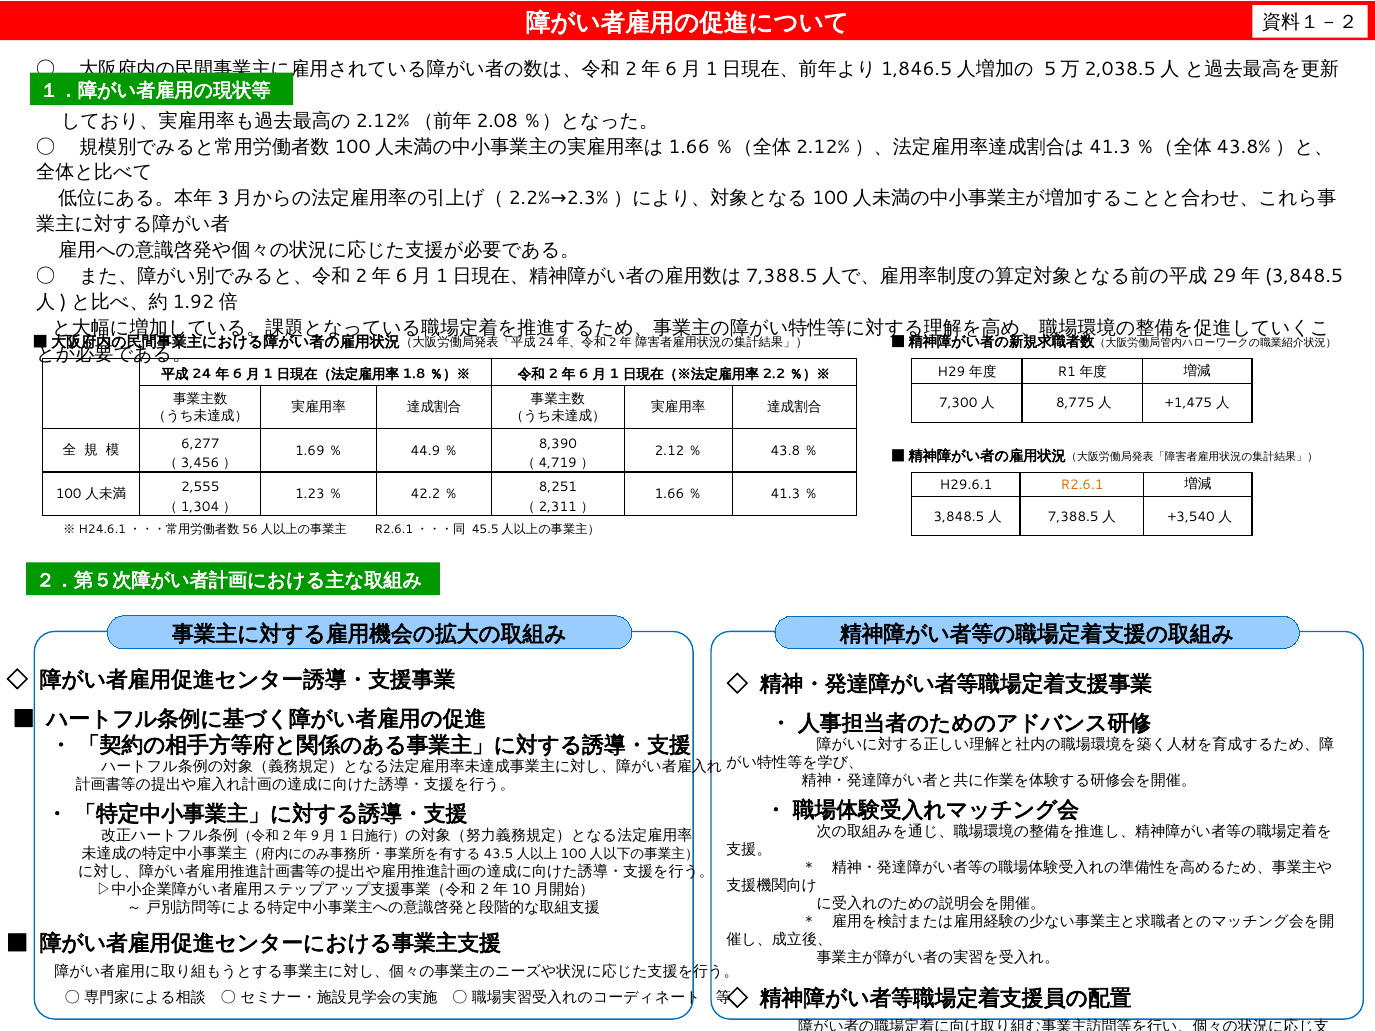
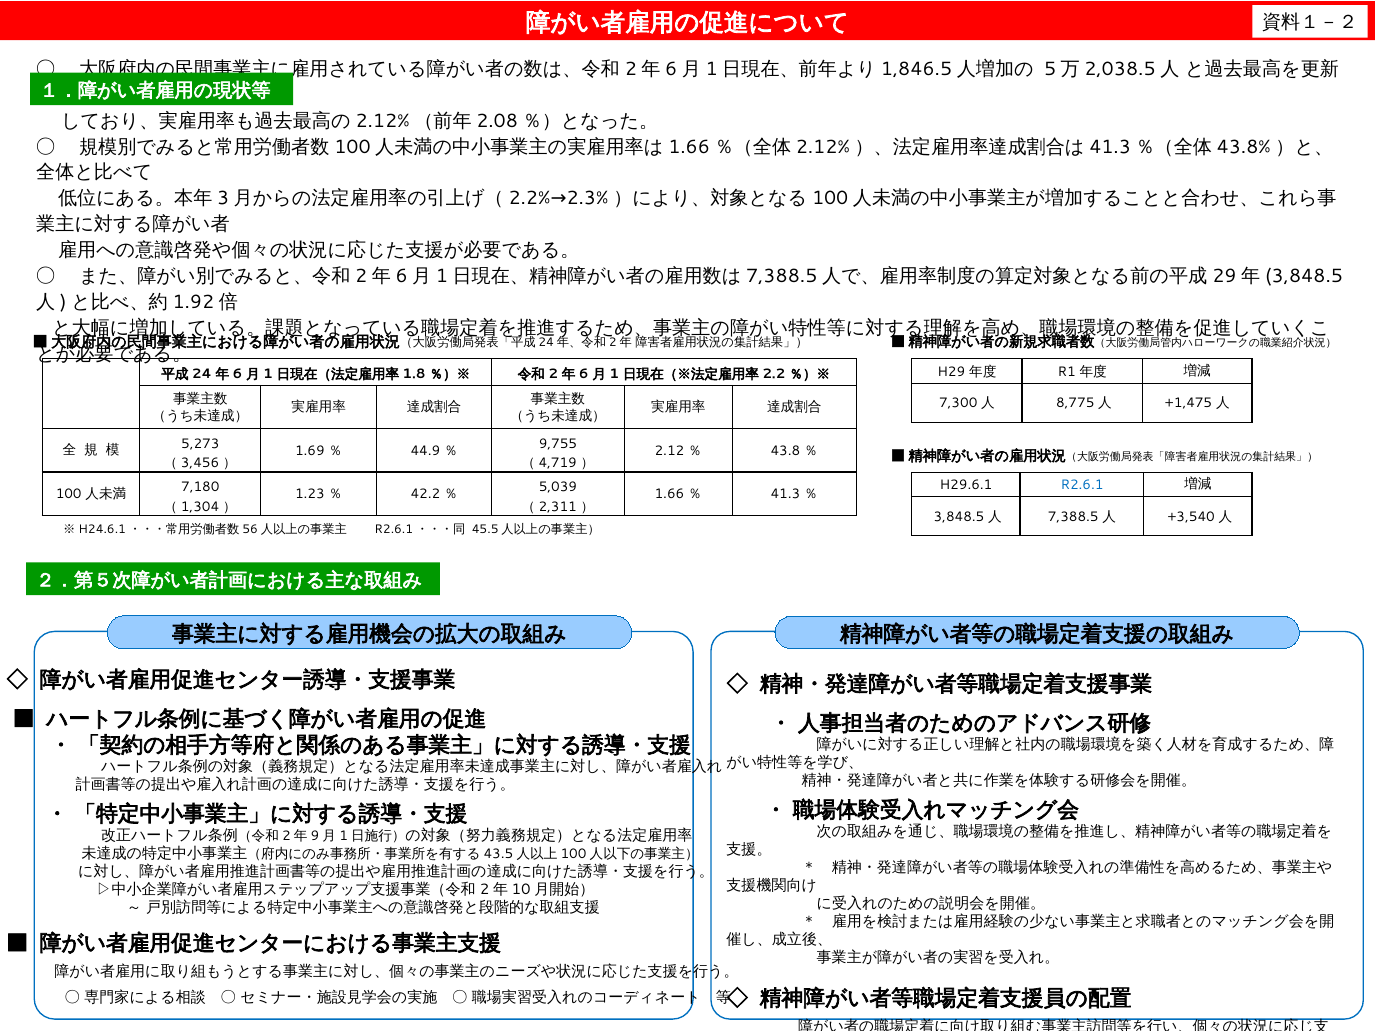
8,390: 8,390 -> 9,755
6,277: 6,277 -> 5,273
R2.6.1 colour: orange -> blue
2,555: 2,555 -> 7,180
8,251: 8,251 -> 5,039
